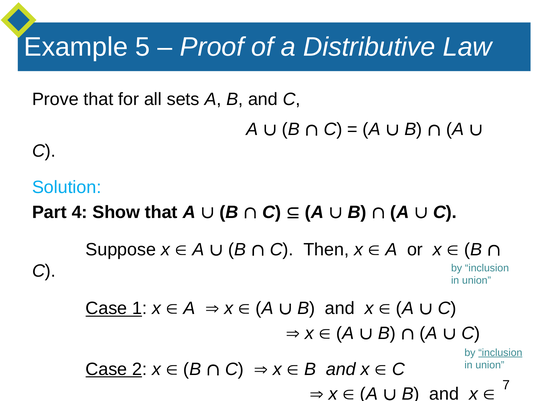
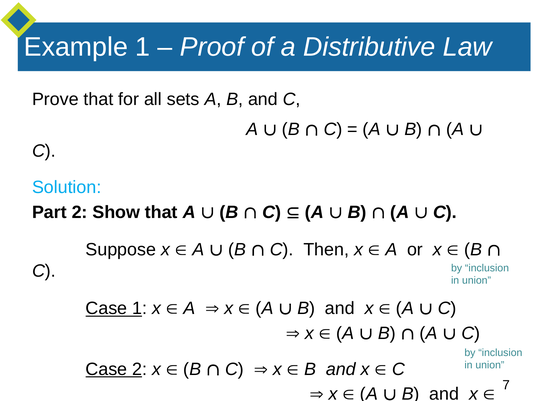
Example 5: 5 -> 1
Part 4: 4 -> 2
inclusion at (500, 353) underline: present -> none
